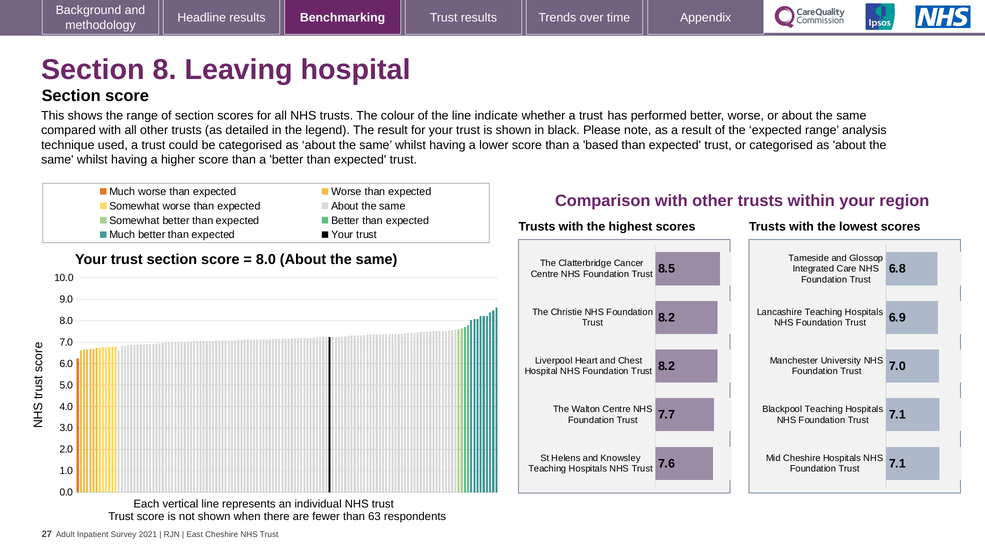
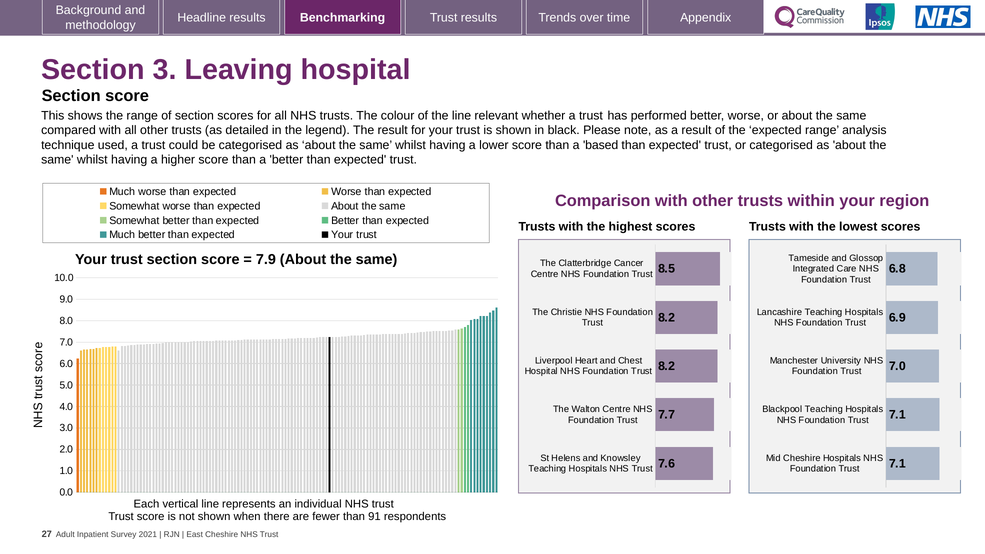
8: 8 -> 3
indicate: indicate -> relevant
8.0 at (266, 260): 8.0 -> 7.9
63: 63 -> 91
